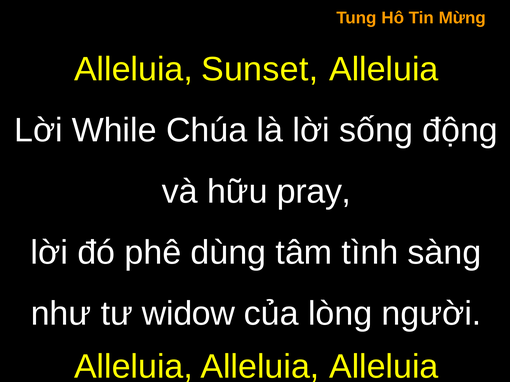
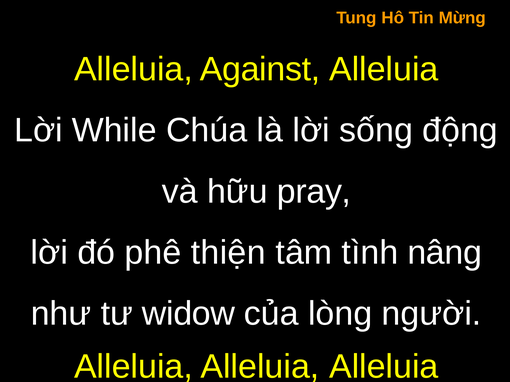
Sunset: Sunset -> Against
dùng: dùng -> thiện
sàng: sàng -> nâng
